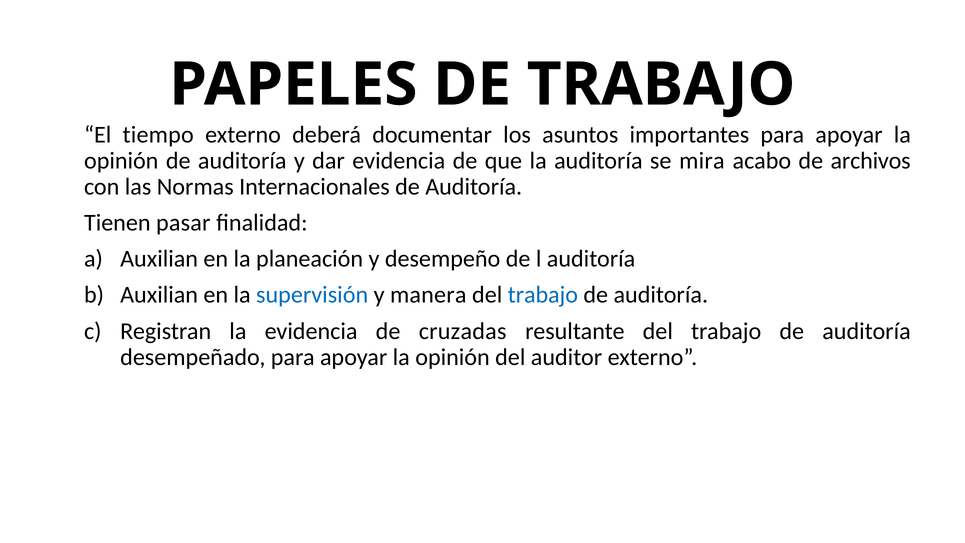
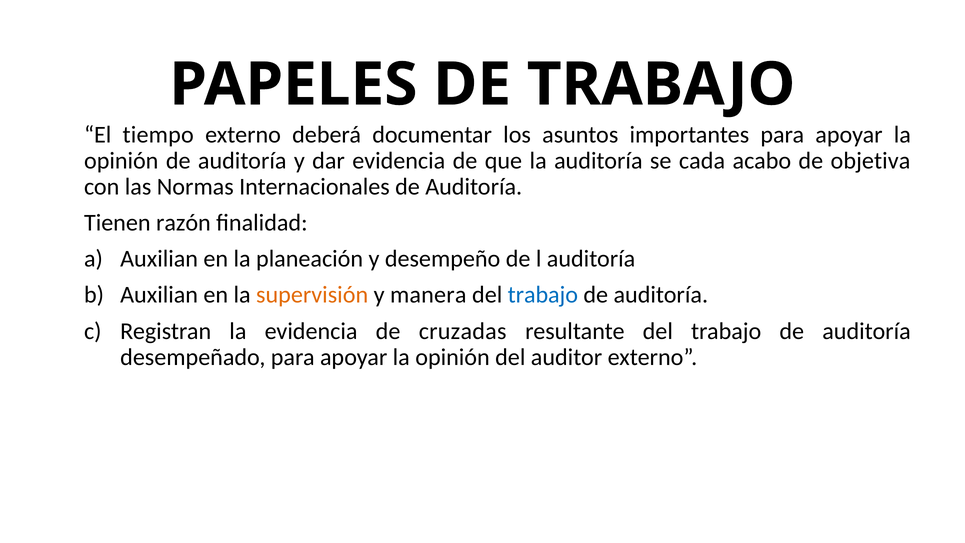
mira: mira -> cada
archivos: archivos -> objetiva
pasar: pasar -> razón
supervisión colour: blue -> orange
